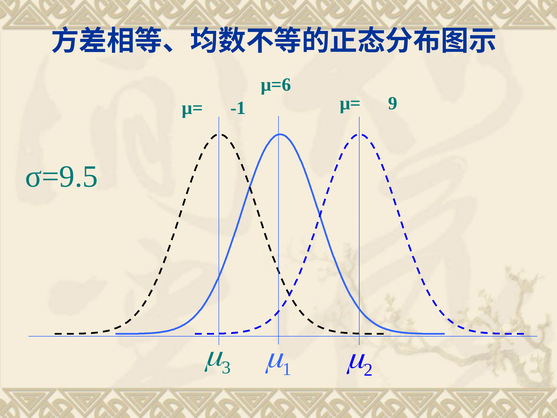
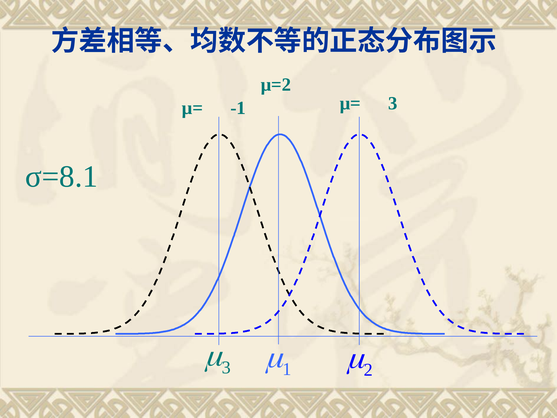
μ=6: μ=6 -> μ=2
μ= 9: 9 -> 3
σ=9.5: σ=9.5 -> σ=8.1
